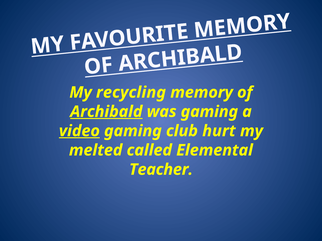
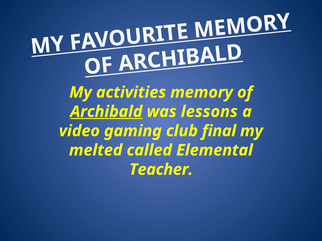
recycling: recycling -> activities
was gaming: gaming -> lessons
video underline: present -> none
hurt: hurt -> final
